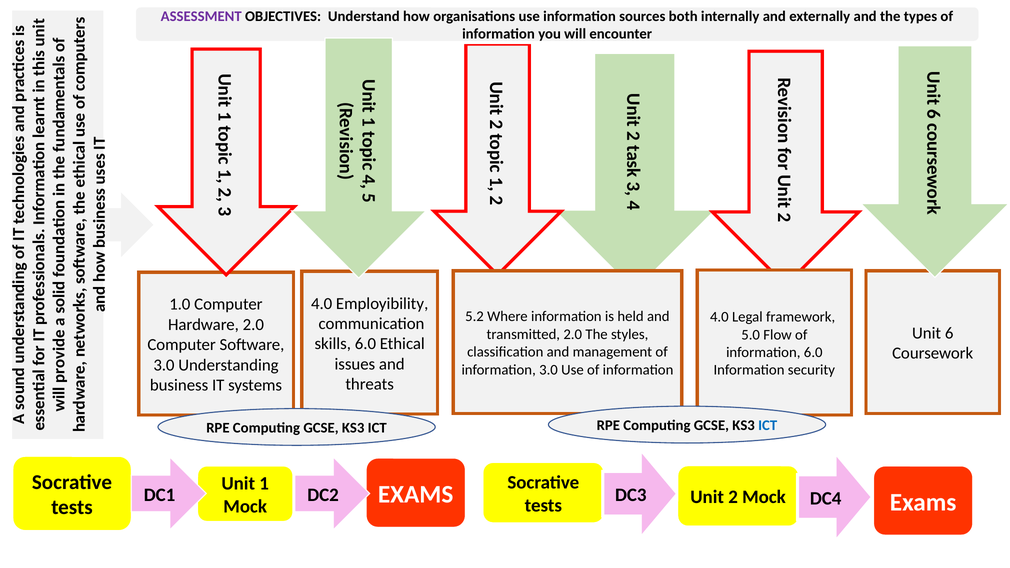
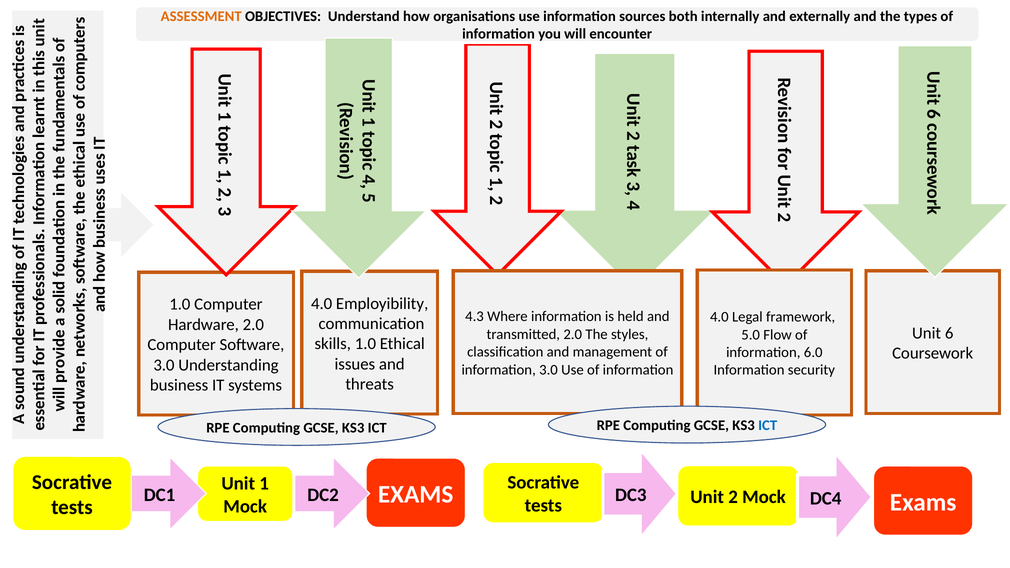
ASSESSMENT colour: purple -> orange
5.2: 5.2 -> 4.3
skills 6.0: 6.0 -> 1.0
